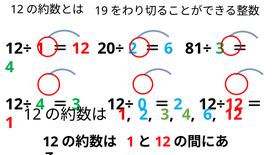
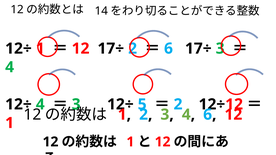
19: 19 -> 14
12 20÷: 20÷ -> 17÷
6 81÷: 81÷ -> 17÷
0: 0 -> 5
